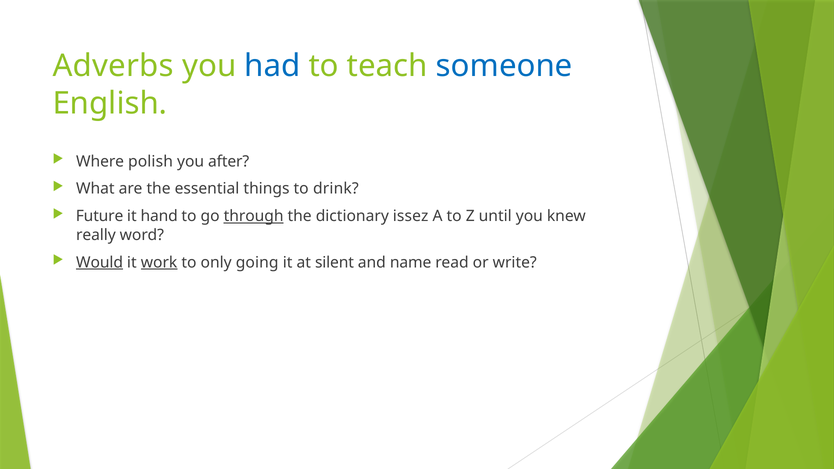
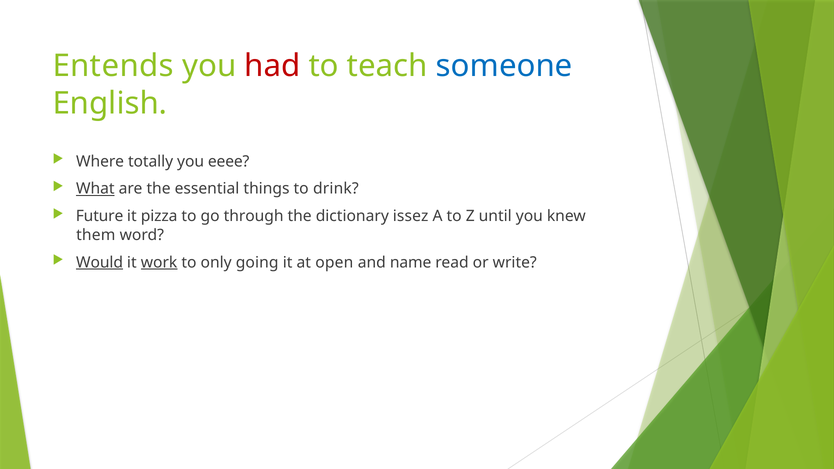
Adverbs: Adverbs -> Entends
had colour: blue -> red
polish: polish -> totally
after: after -> eeee
What underline: none -> present
hand: hand -> pizza
through underline: present -> none
really: really -> them
silent: silent -> open
